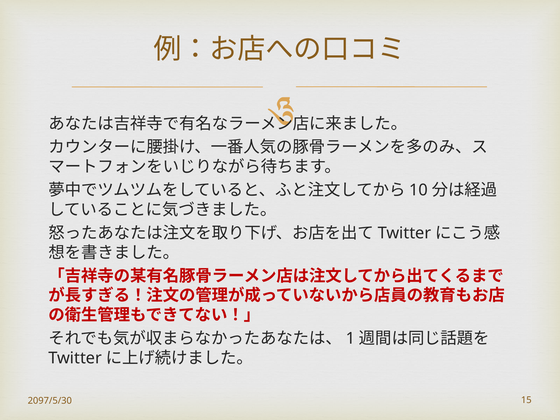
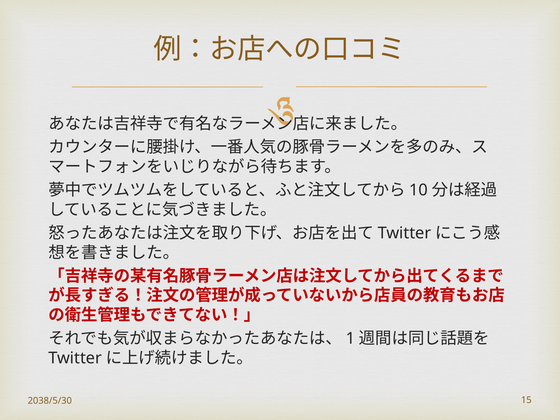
2097/5/30: 2097/5/30 -> 2038/5/30
